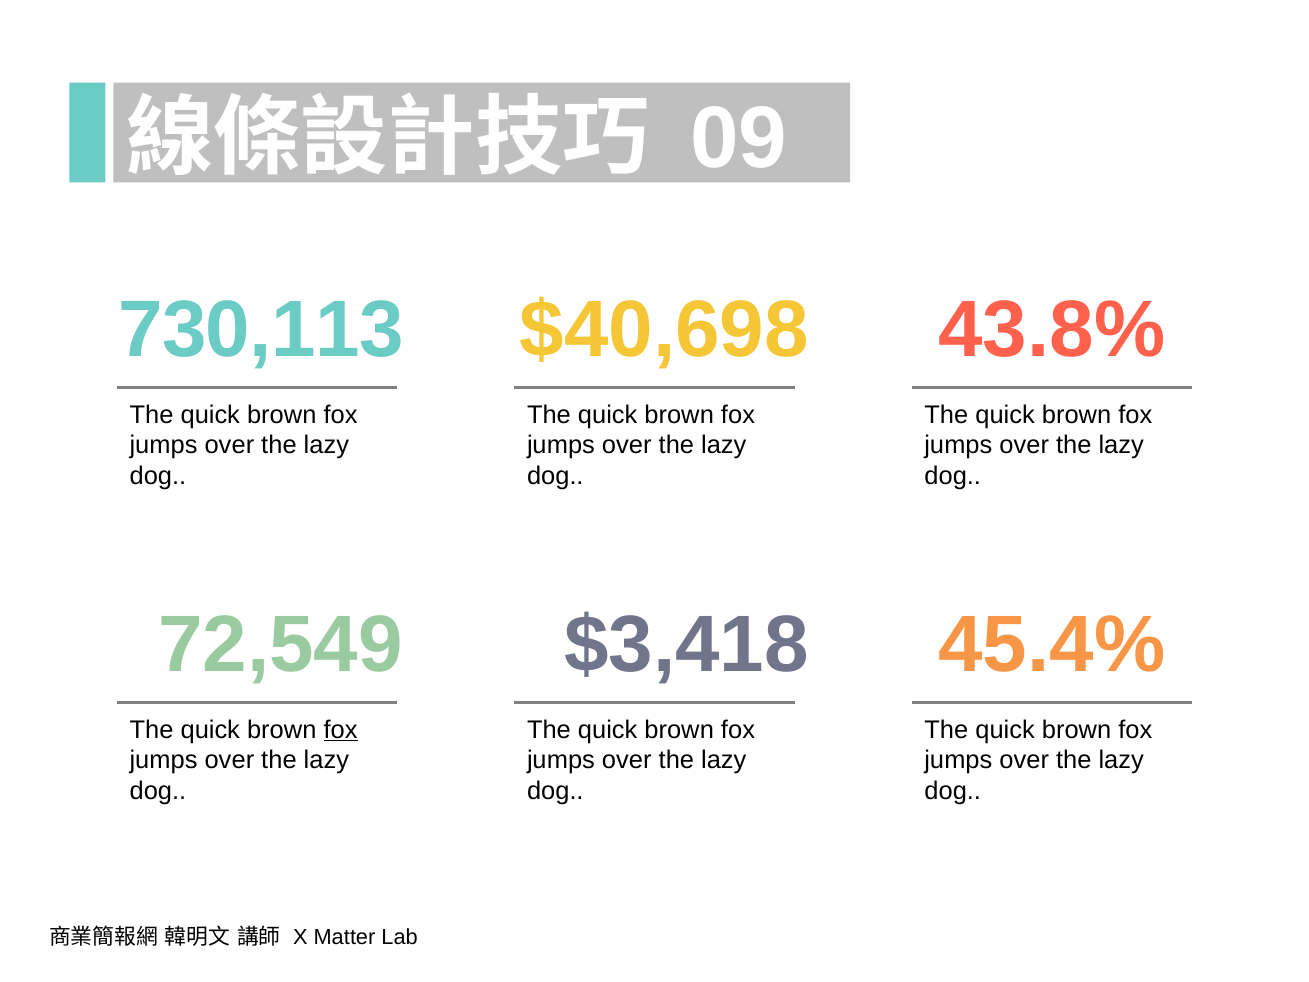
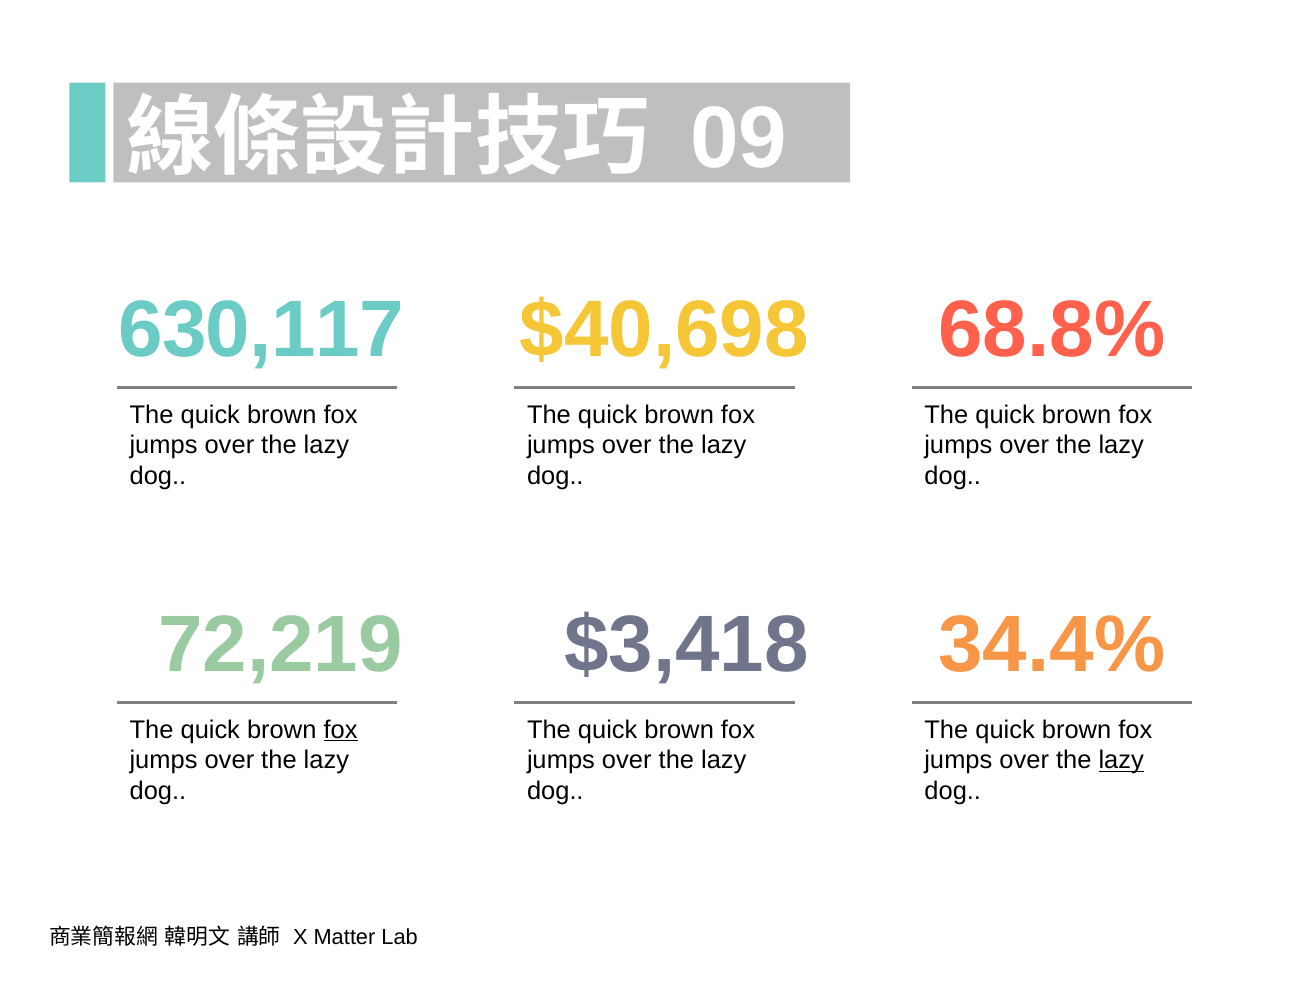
730,113: 730,113 -> 630,117
43.8%: 43.8% -> 68.8%
72,549: 72,549 -> 72,219
45.4%: 45.4% -> 34.4%
lazy at (1121, 760) underline: none -> present
